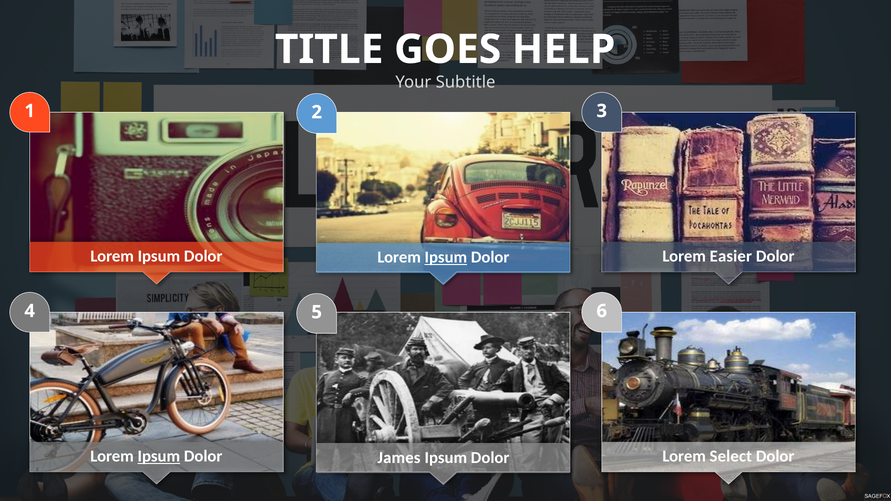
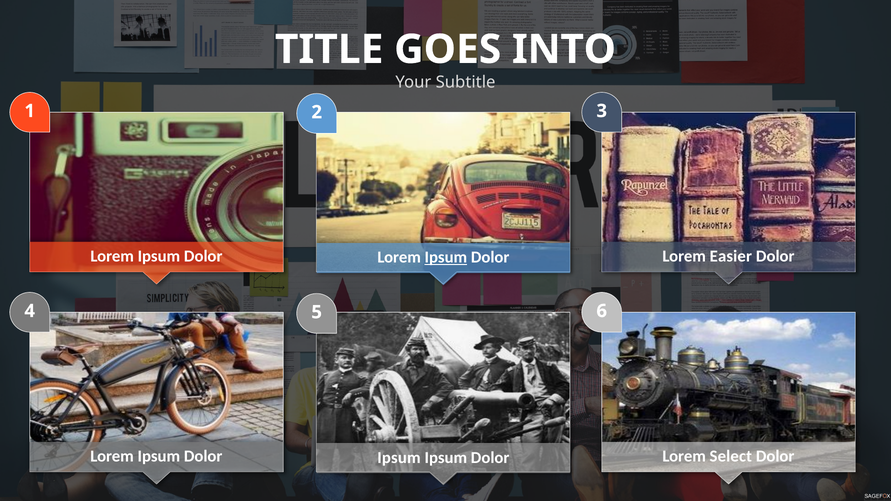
HELP: HELP -> INTO
Ipsum at (159, 456) underline: present -> none
James at (399, 458): James -> Ipsum
